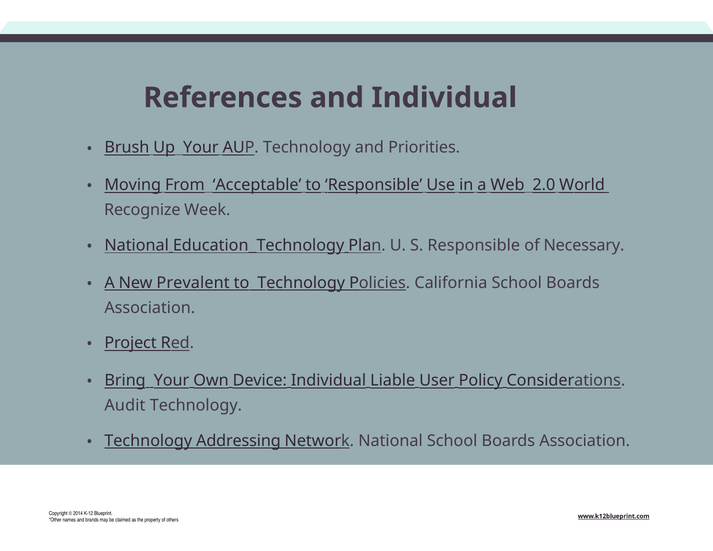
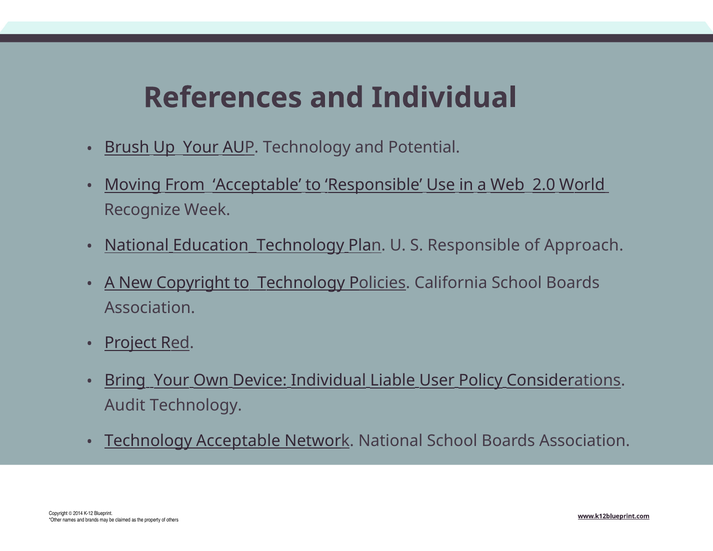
Priorities: Priorities -> Potential
Necessary: Necessary -> Approach
New Prevalent: Prevalent -> Copyright
Technology Addressing: Addressing -> Acceptable
